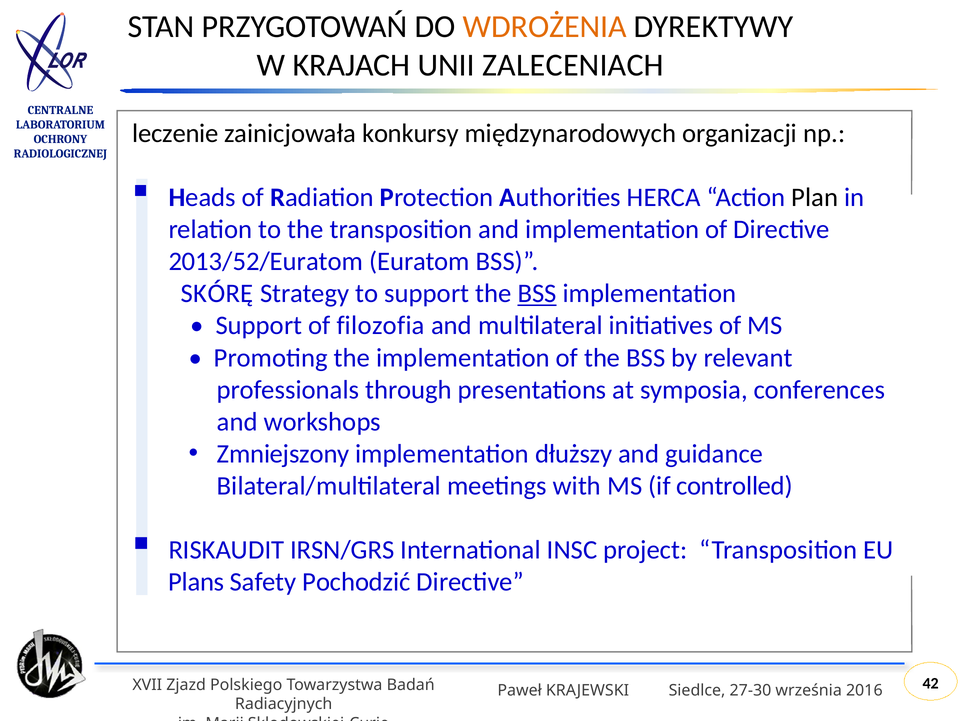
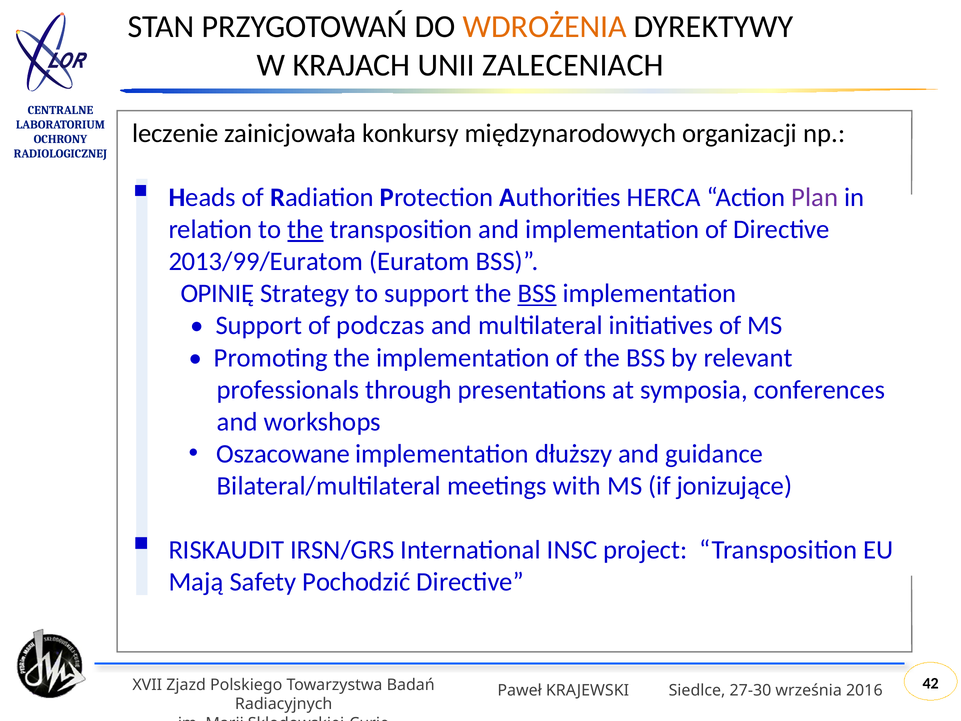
Plan colour: black -> purple
the at (305, 229) underline: none -> present
2013/52/Euratom: 2013/52/Euratom -> 2013/99/Euratom
SKÓRĘ: SKÓRĘ -> OPINIĘ
filozofia: filozofia -> podczas
Zmniejszony: Zmniejszony -> Oszacowane
controlled: controlled -> jonizujące
Plans: Plans -> Mają
